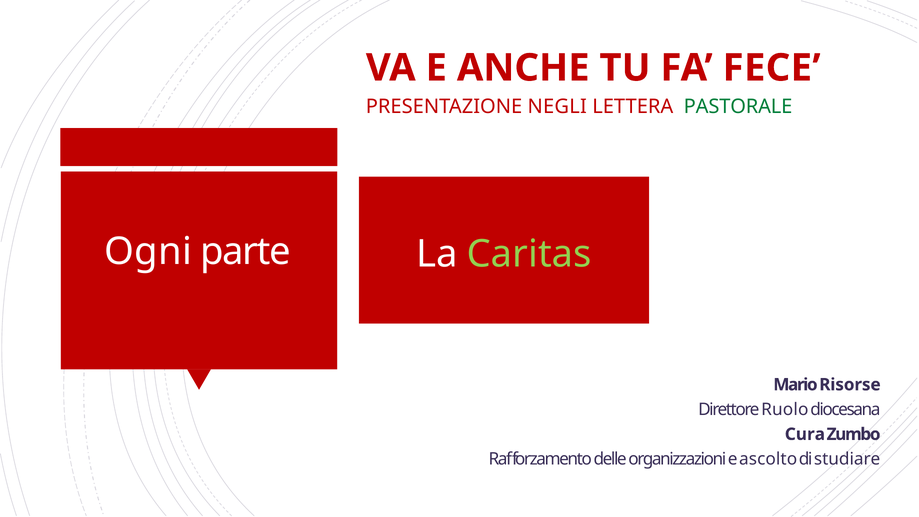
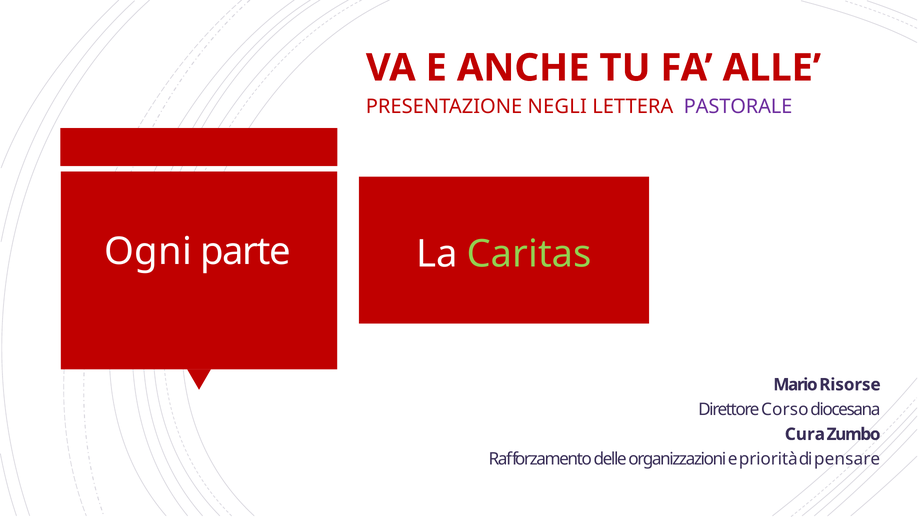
FECE: FECE -> ALLE
PASTORALE colour: green -> purple
Ruolo: Ruolo -> Corso
ascolto: ascolto -> priorità
studiare: studiare -> pensare
